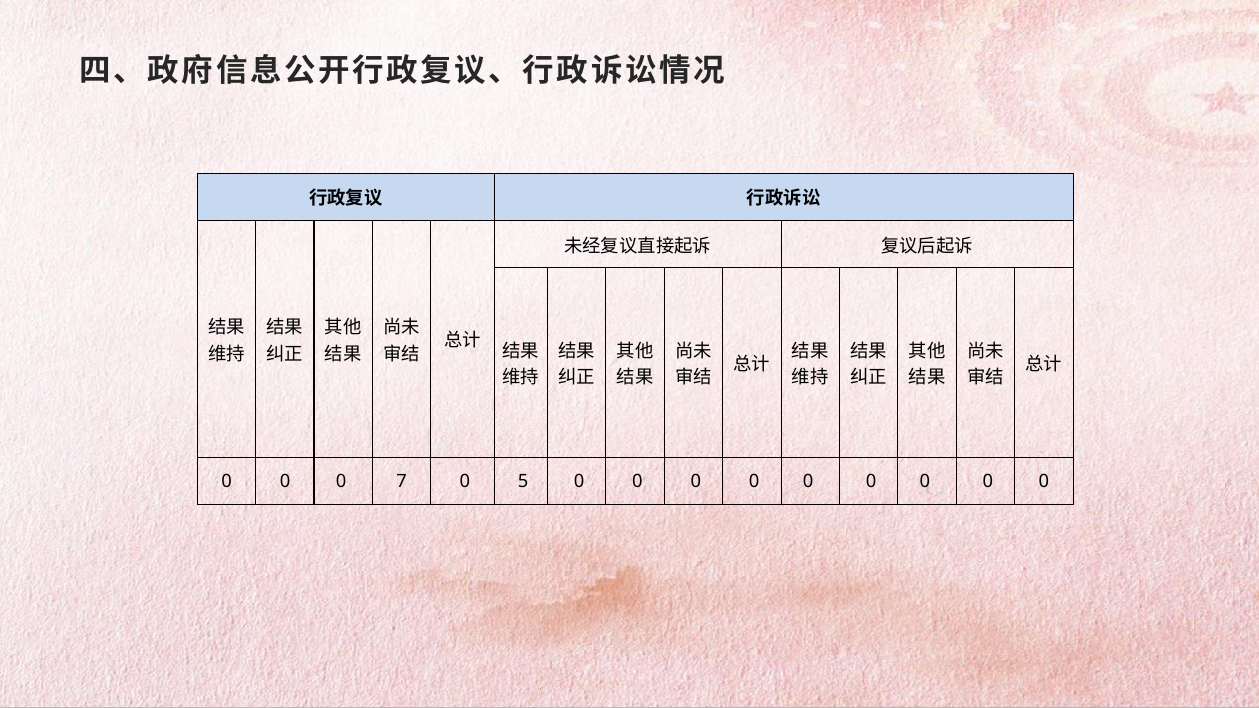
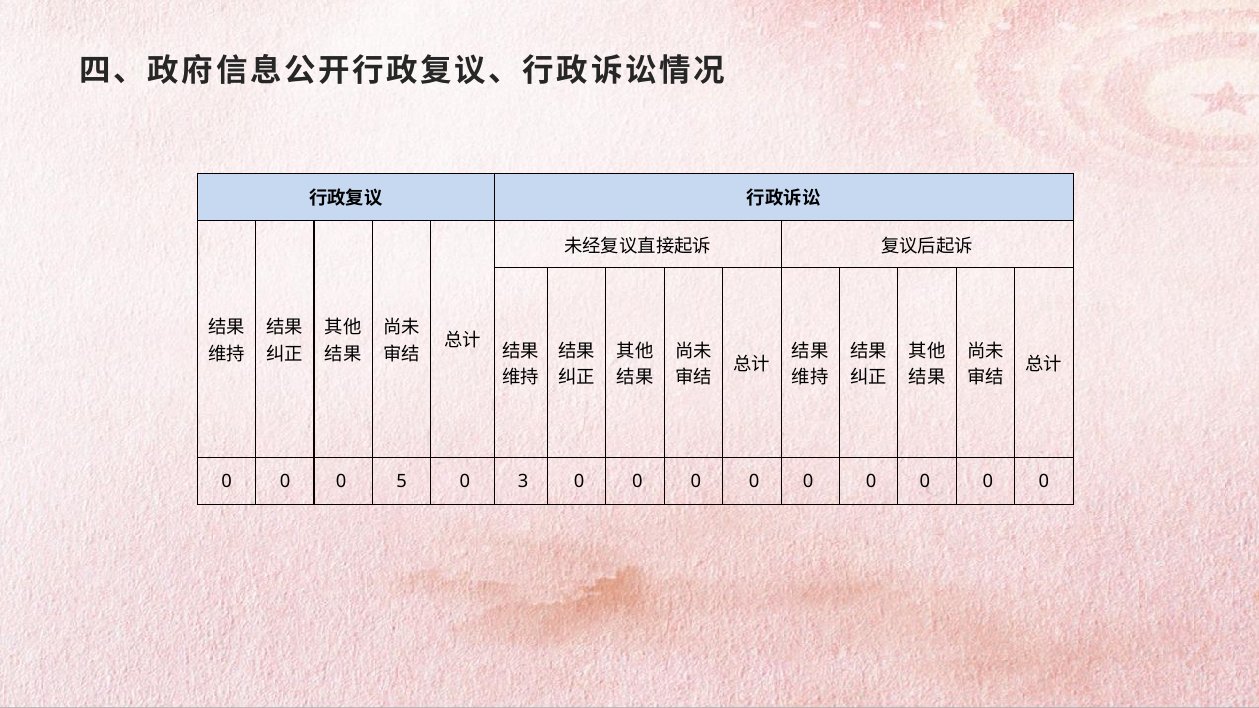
7: 7 -> 5
5: 5 -> 3
